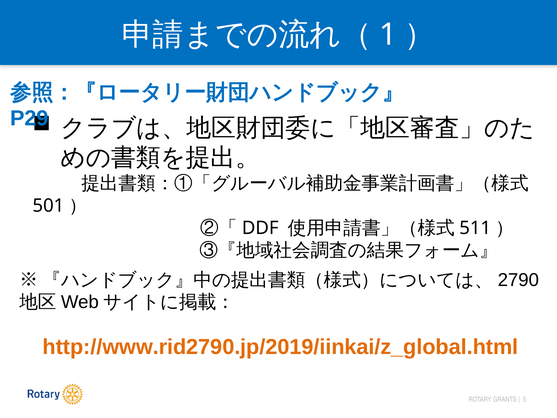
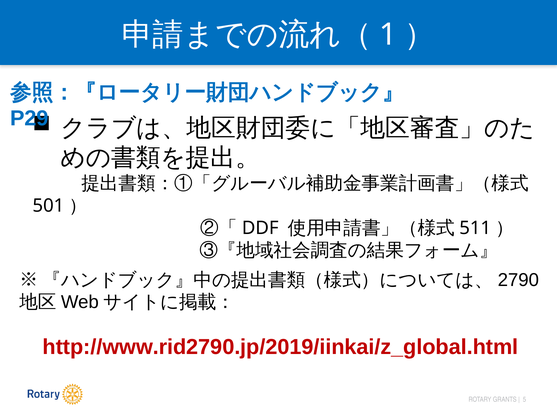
http://www.rid2790.jp/2019/iinkai/z_global.html colour: orange -> red
